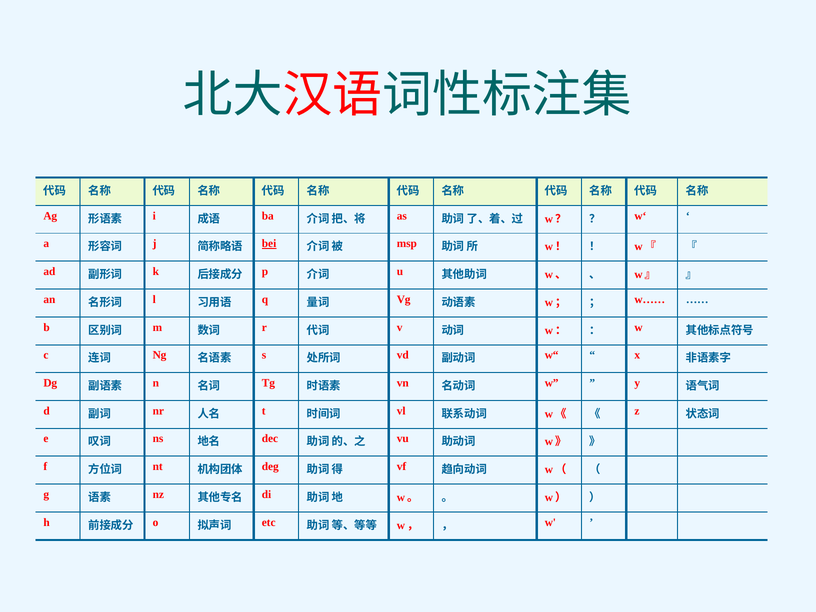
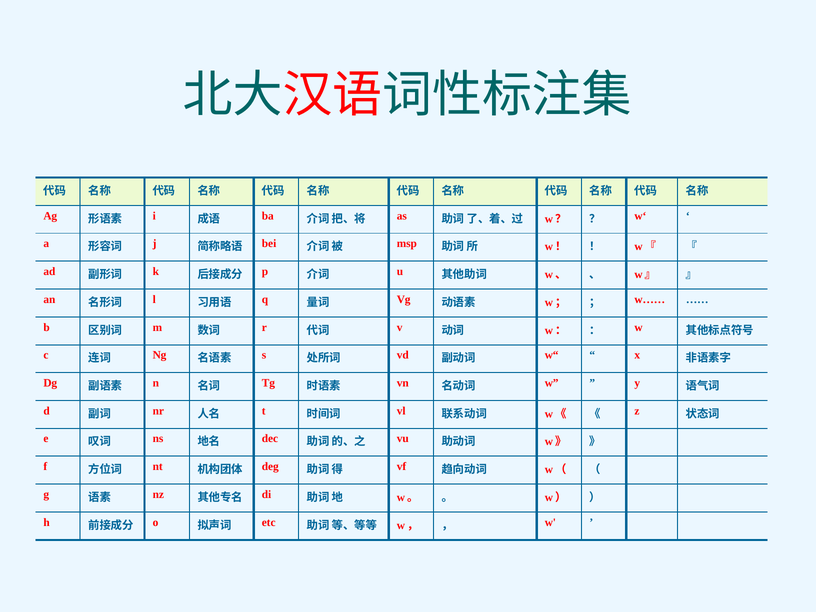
bei underline: present -> none
